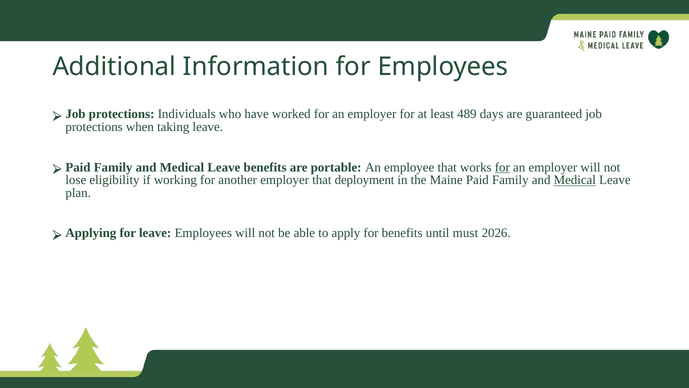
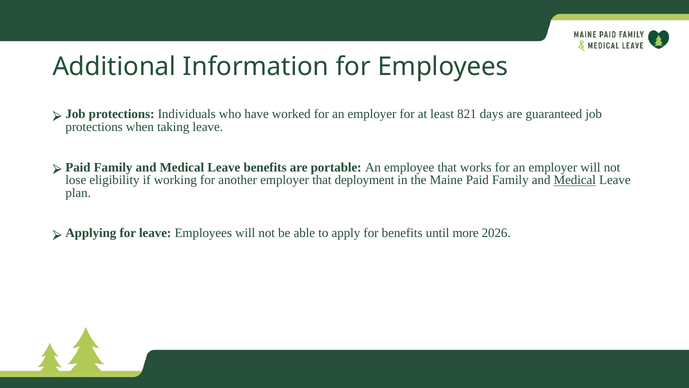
489: 489 -> 821
for at (502, 167) underline: present -> none
must: must -> more
